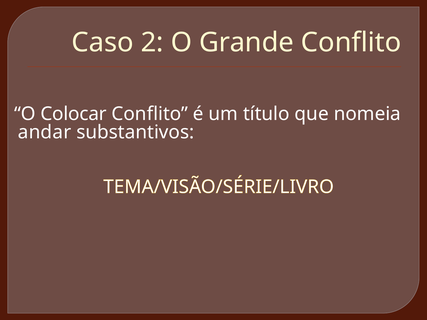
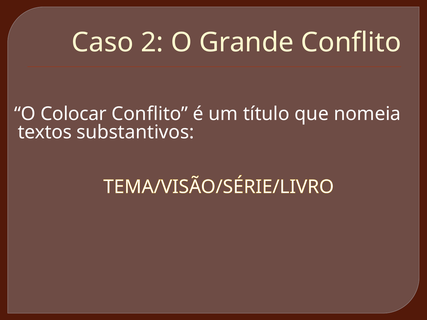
andar: andar -> textos
